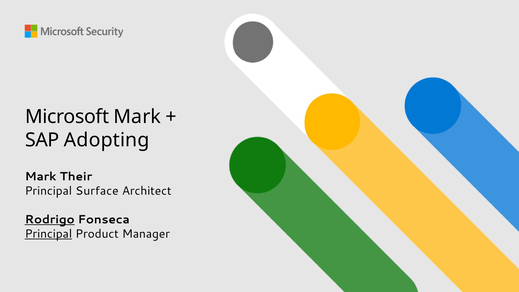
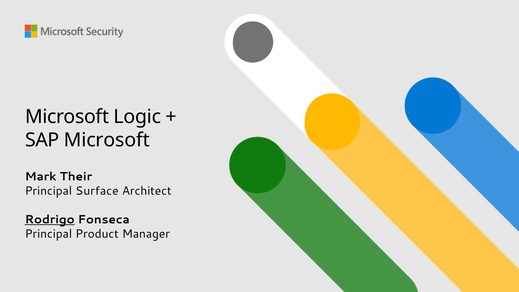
Microsoft Mark: Mark -> Logic
SAP Adopting: Adopting -> Microsoft
Principal at (48, 234) underline: present -> none
